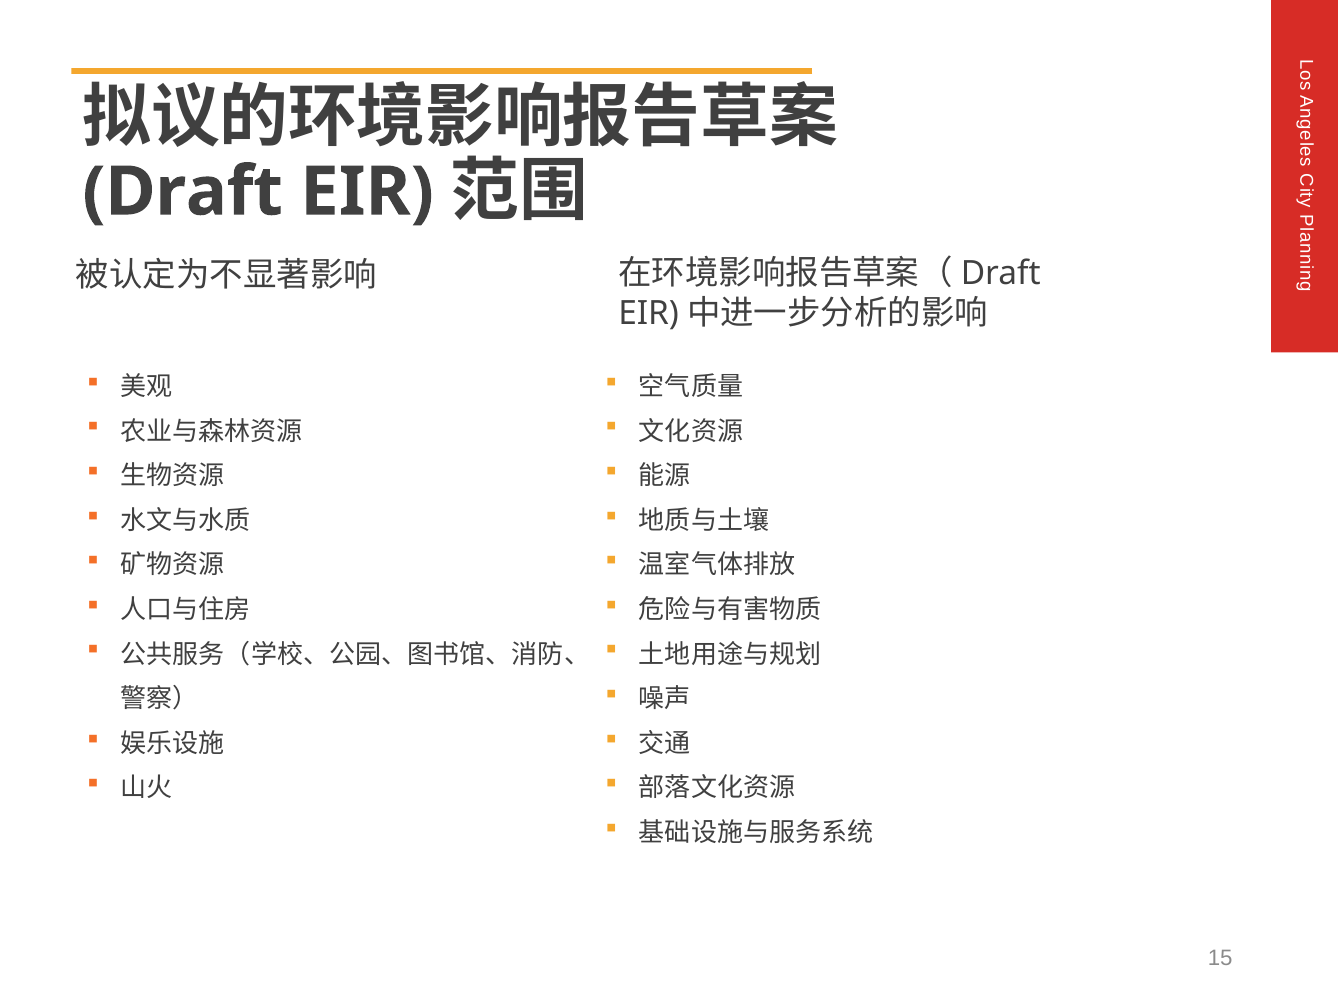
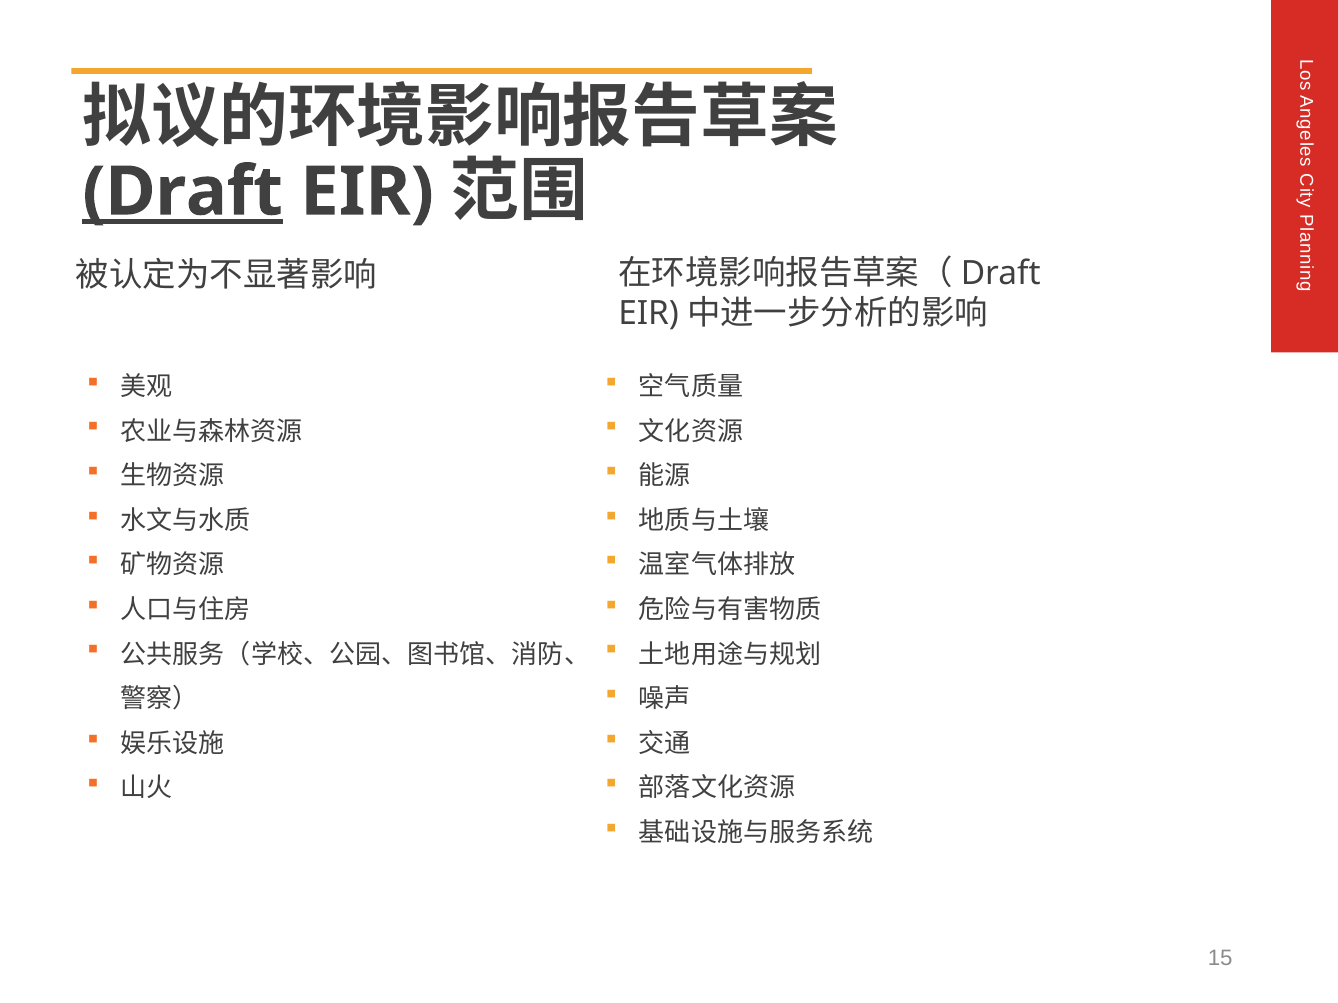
Draft underline: none -> present
